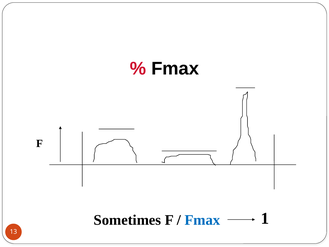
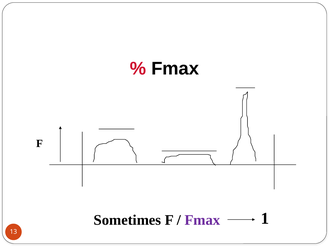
Fmax at (202, 220) colour: blue -> purple
